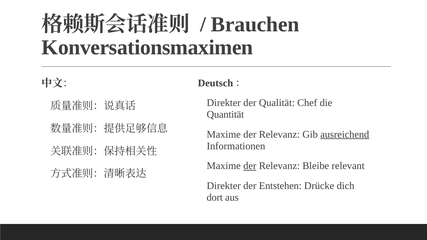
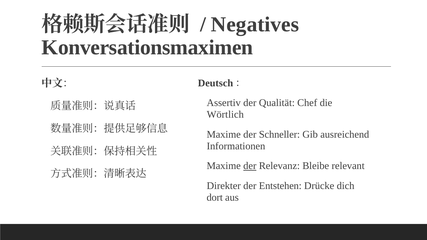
Brauchen: Brauchen -> Negatives
Direkter at (224, 103): Direkter -> Assertiv
Quantität: Quantität -> Wörtlich
Relevanz at (279, 134): Relevanz -> Schneller
ausreichend underline: present -> none
